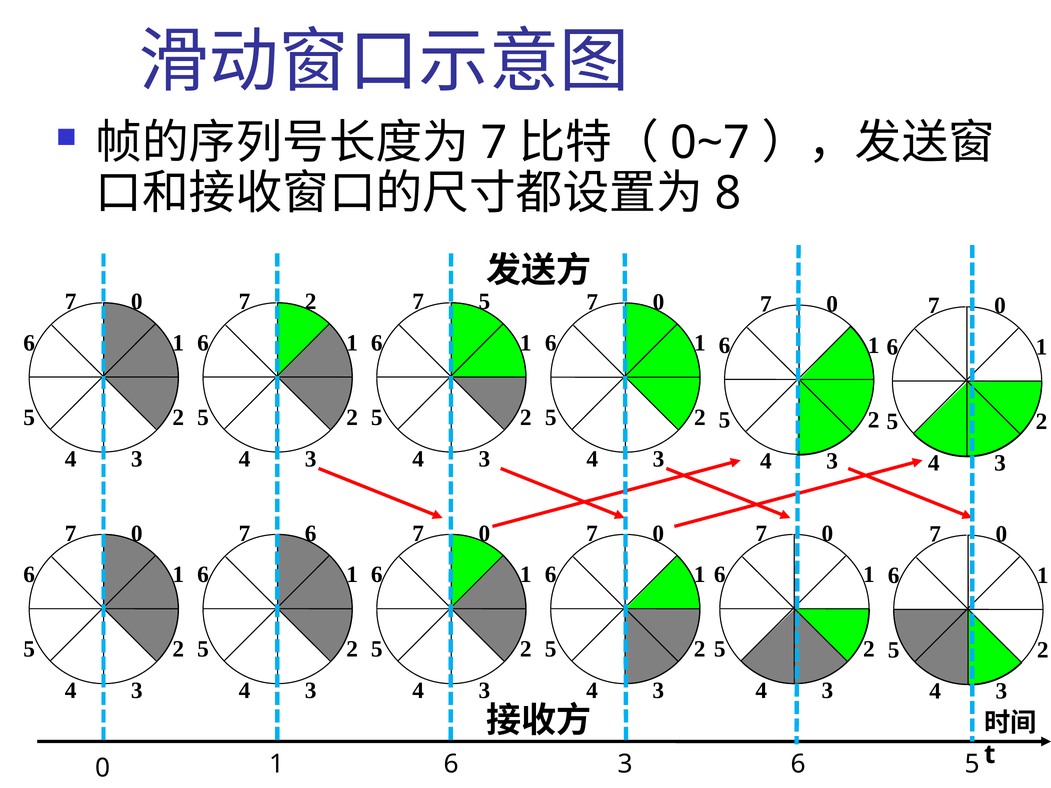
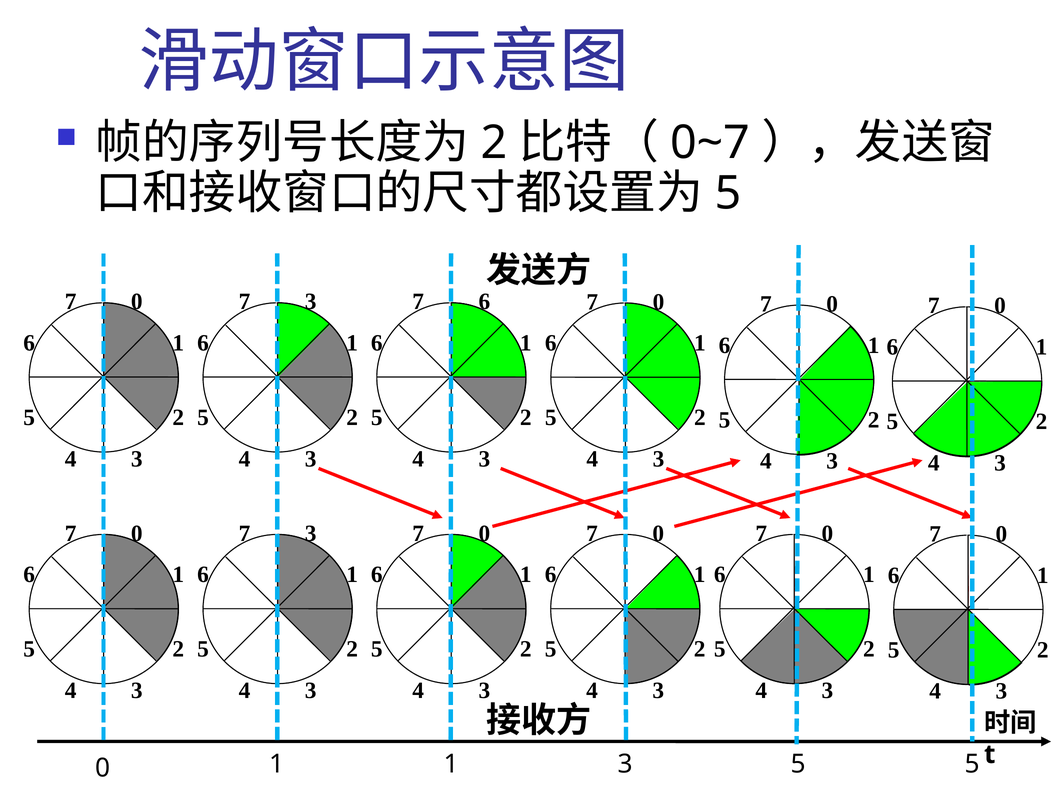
7 at (494, 143): 7 -> 2
8 at (728, 193): 8 -> 5
2 at (311, 302): 2 -> 3
7 5: 5 -> 6
6 at (311, 533): 6 -> 3
1 6: 6 -> 1
3 6: 6 -> 5
